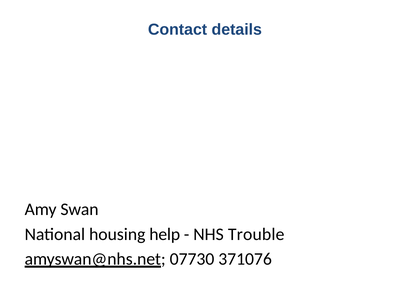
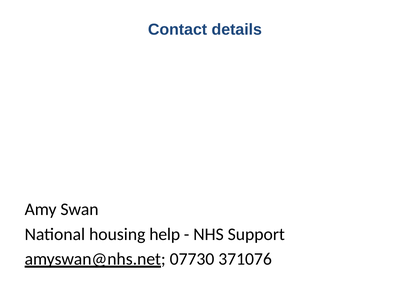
Trouble: Trouble -> Support
